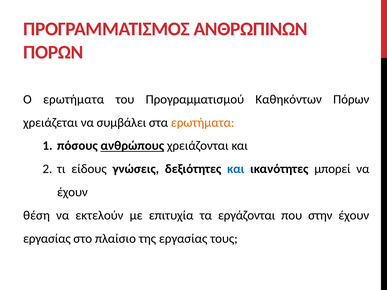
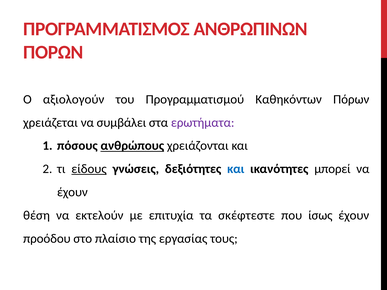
Ο ερωτήματα: ερωτήματα -> αξιολογούν
ερωτήματα at (203, 123) colour: orange -> purple
είδους underline: none -> present
εργάζονται: εργάζονται -> σκέφτεστε
στην: στην -> ίσως
εργασίας at (47, 239): εργασίας -> προόδου
